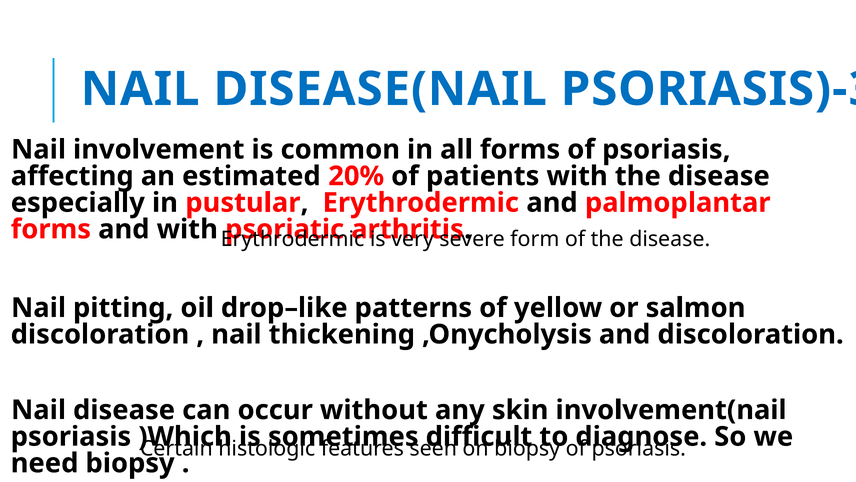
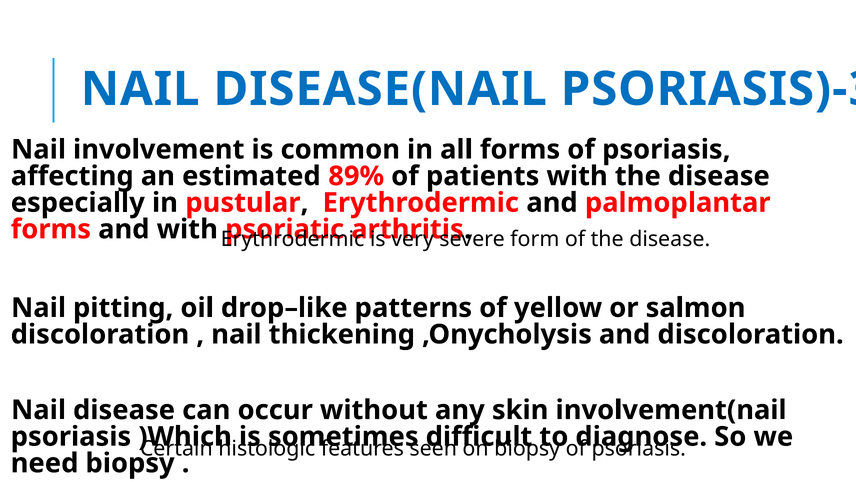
20%: 20% -> 89%
